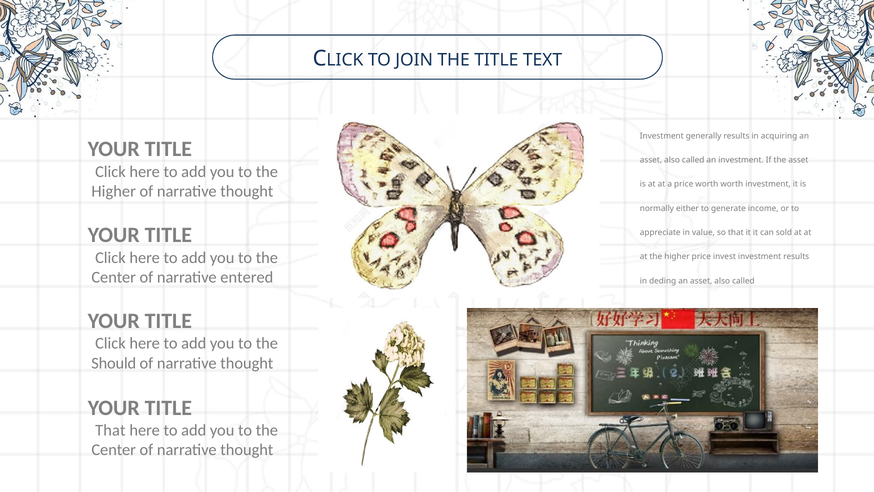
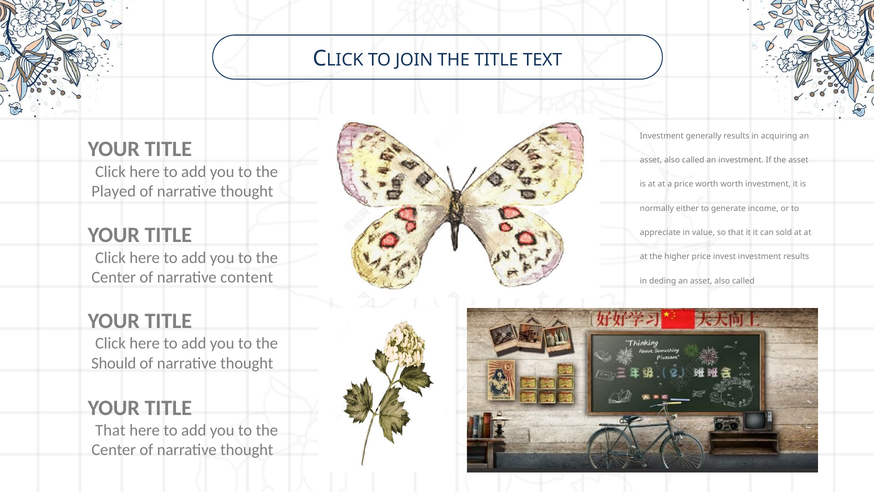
Higher at (114, 191): Higher -> Played
entered: entered -> content
